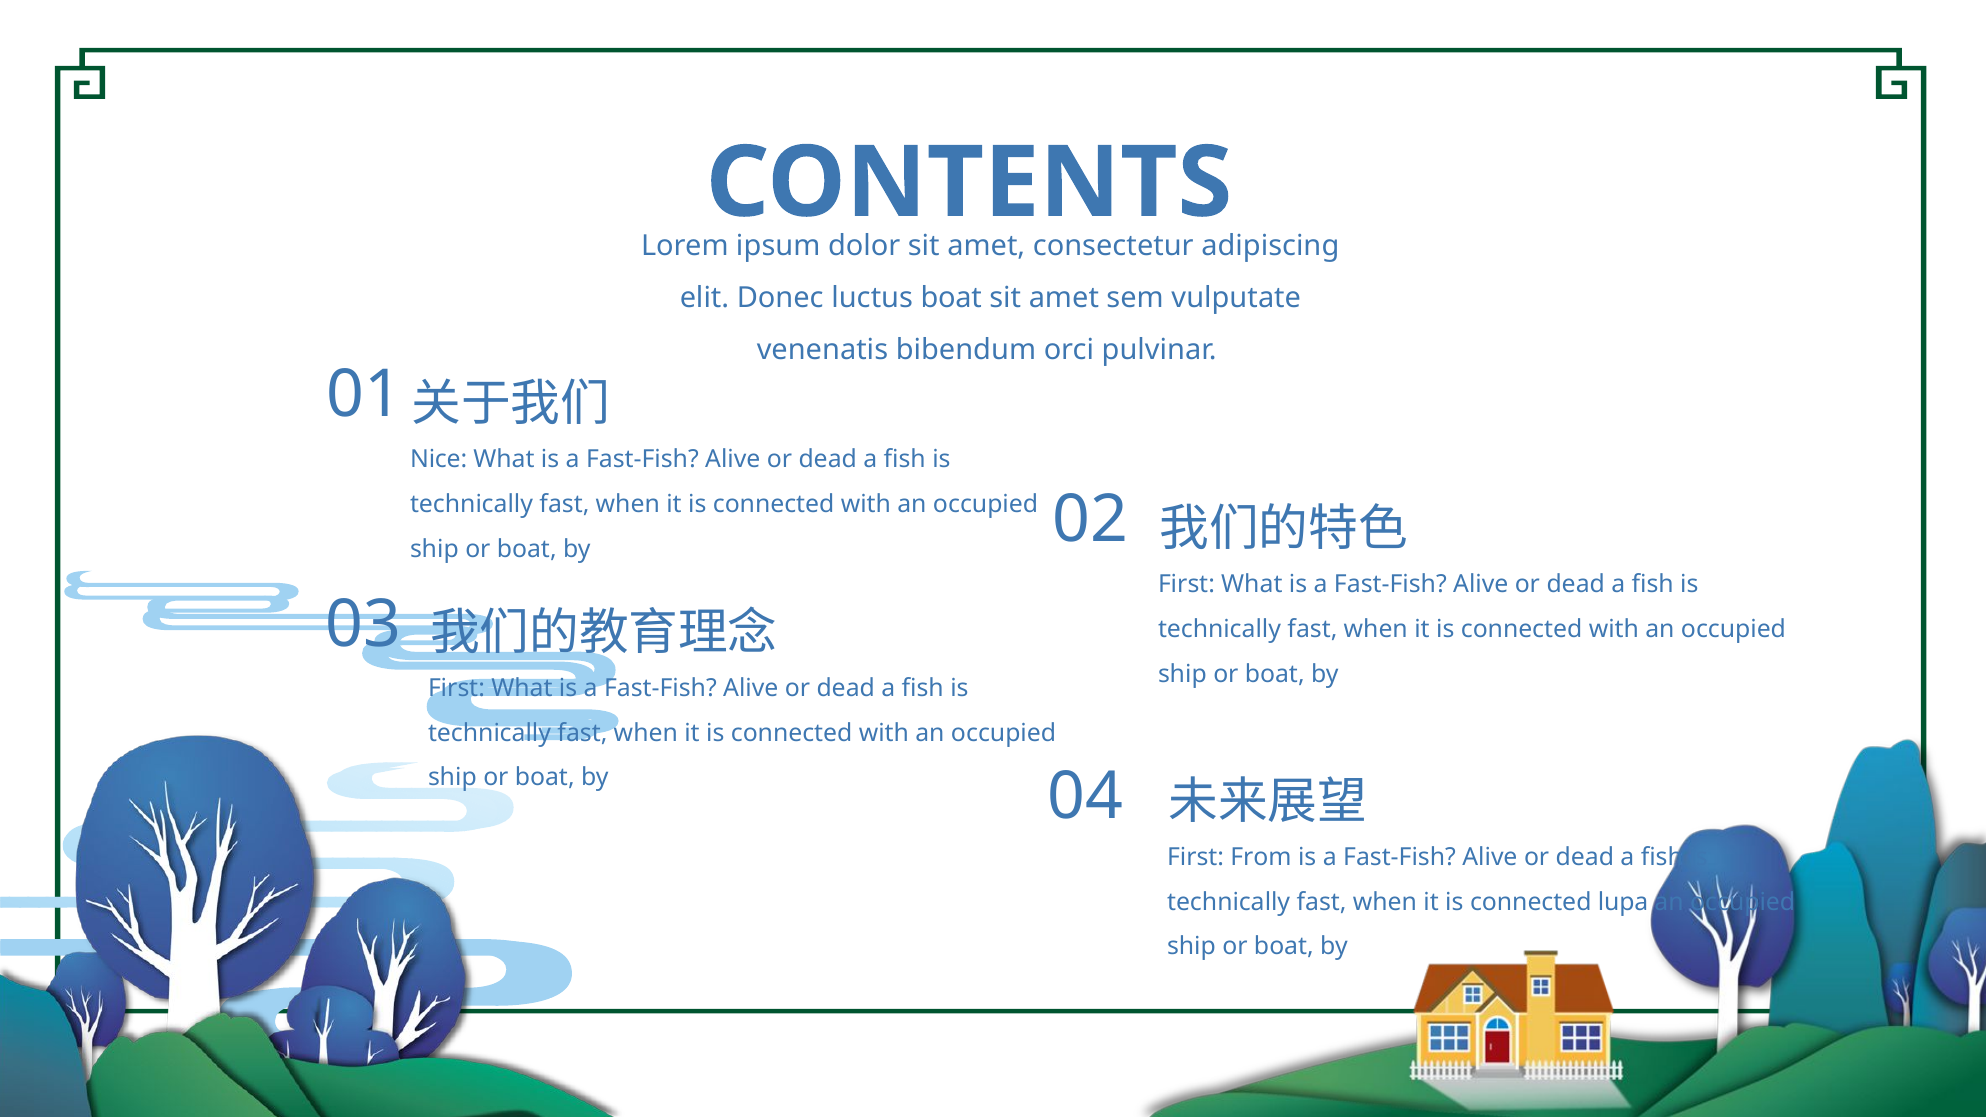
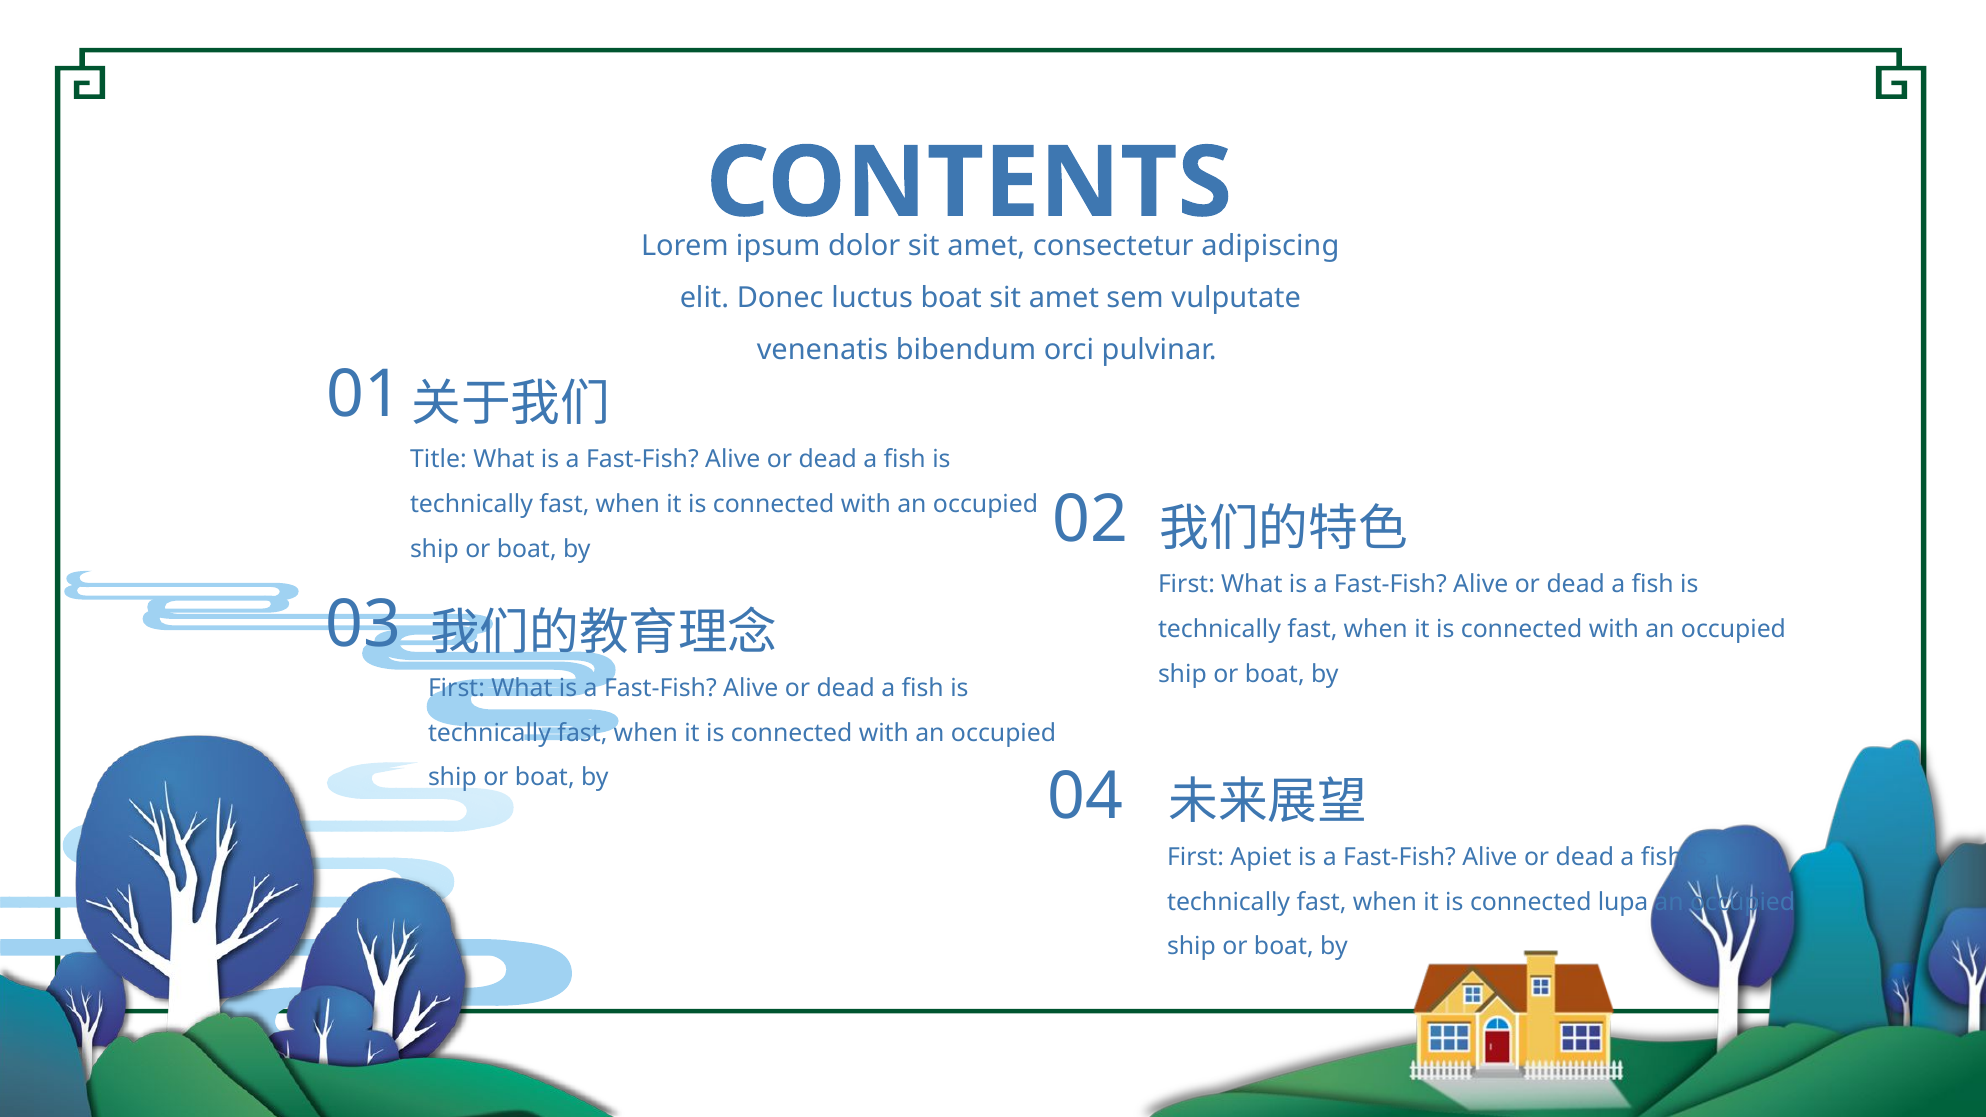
Nice: Nice -> Title
From: From -> Apiet
